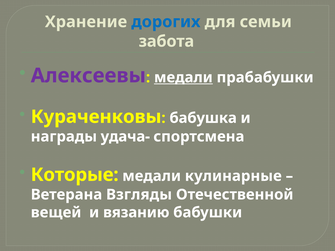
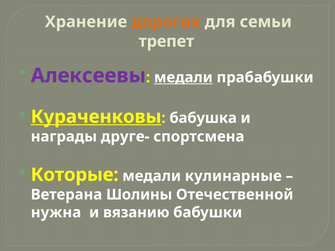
дорогих colour: blue -> orange
забота: забота -> трепет
Кураченковы underline: none -> present
удача-: удача- -> друге-
Взгляды: Взгляды -> Шолины
вещей: вещей -> нужна
